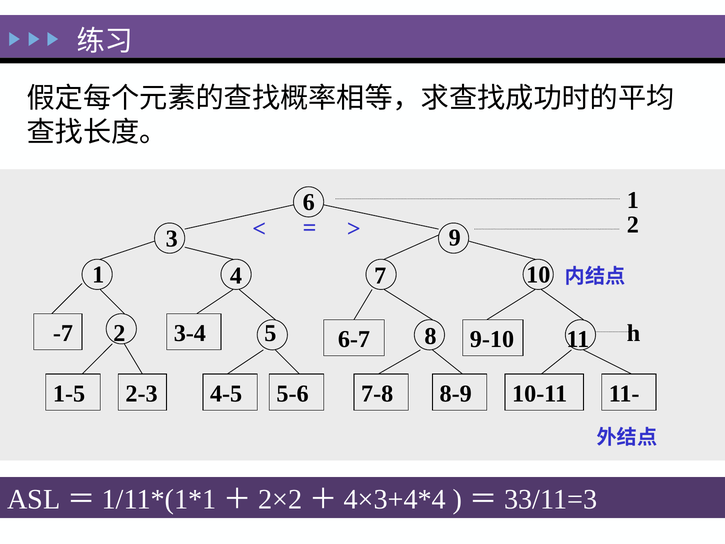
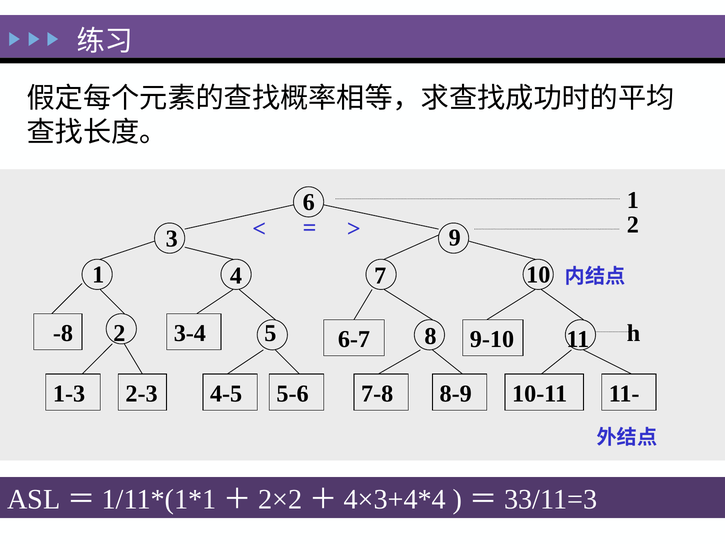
-7: -7 -> -8
1-5: 1-5 -> 1-3
